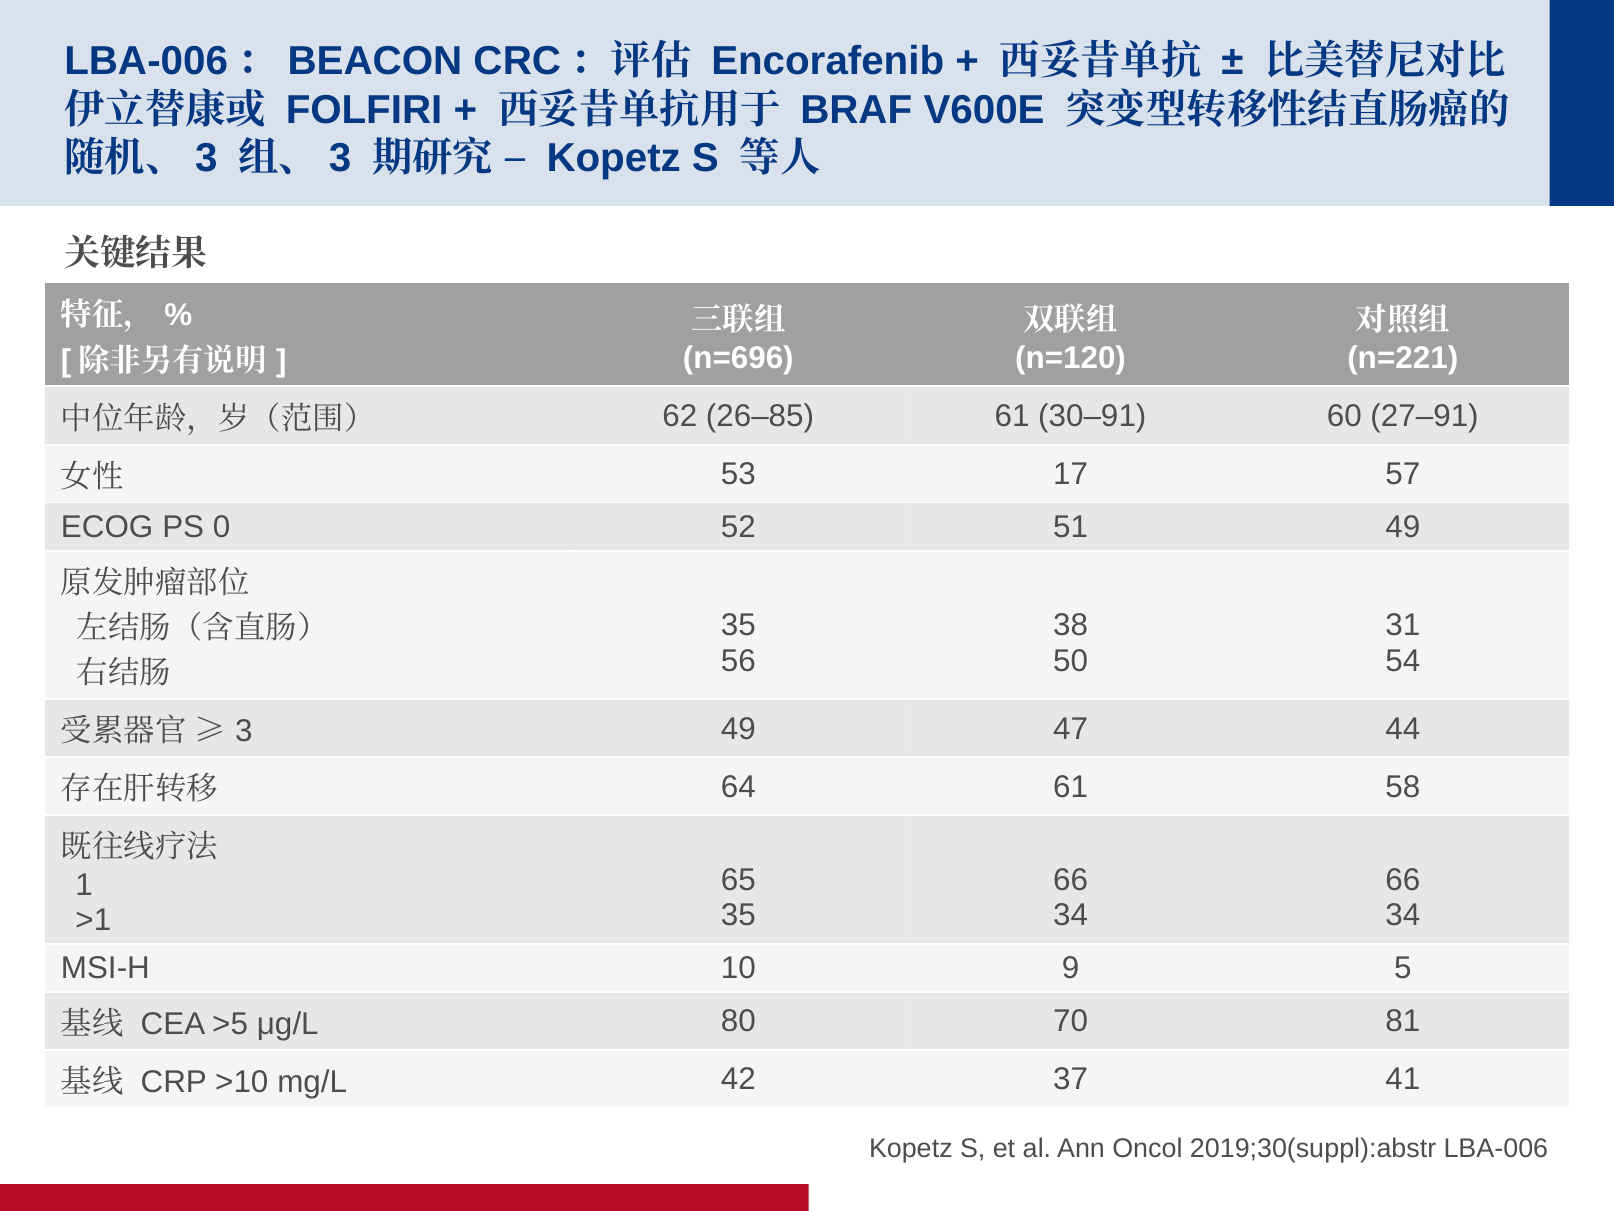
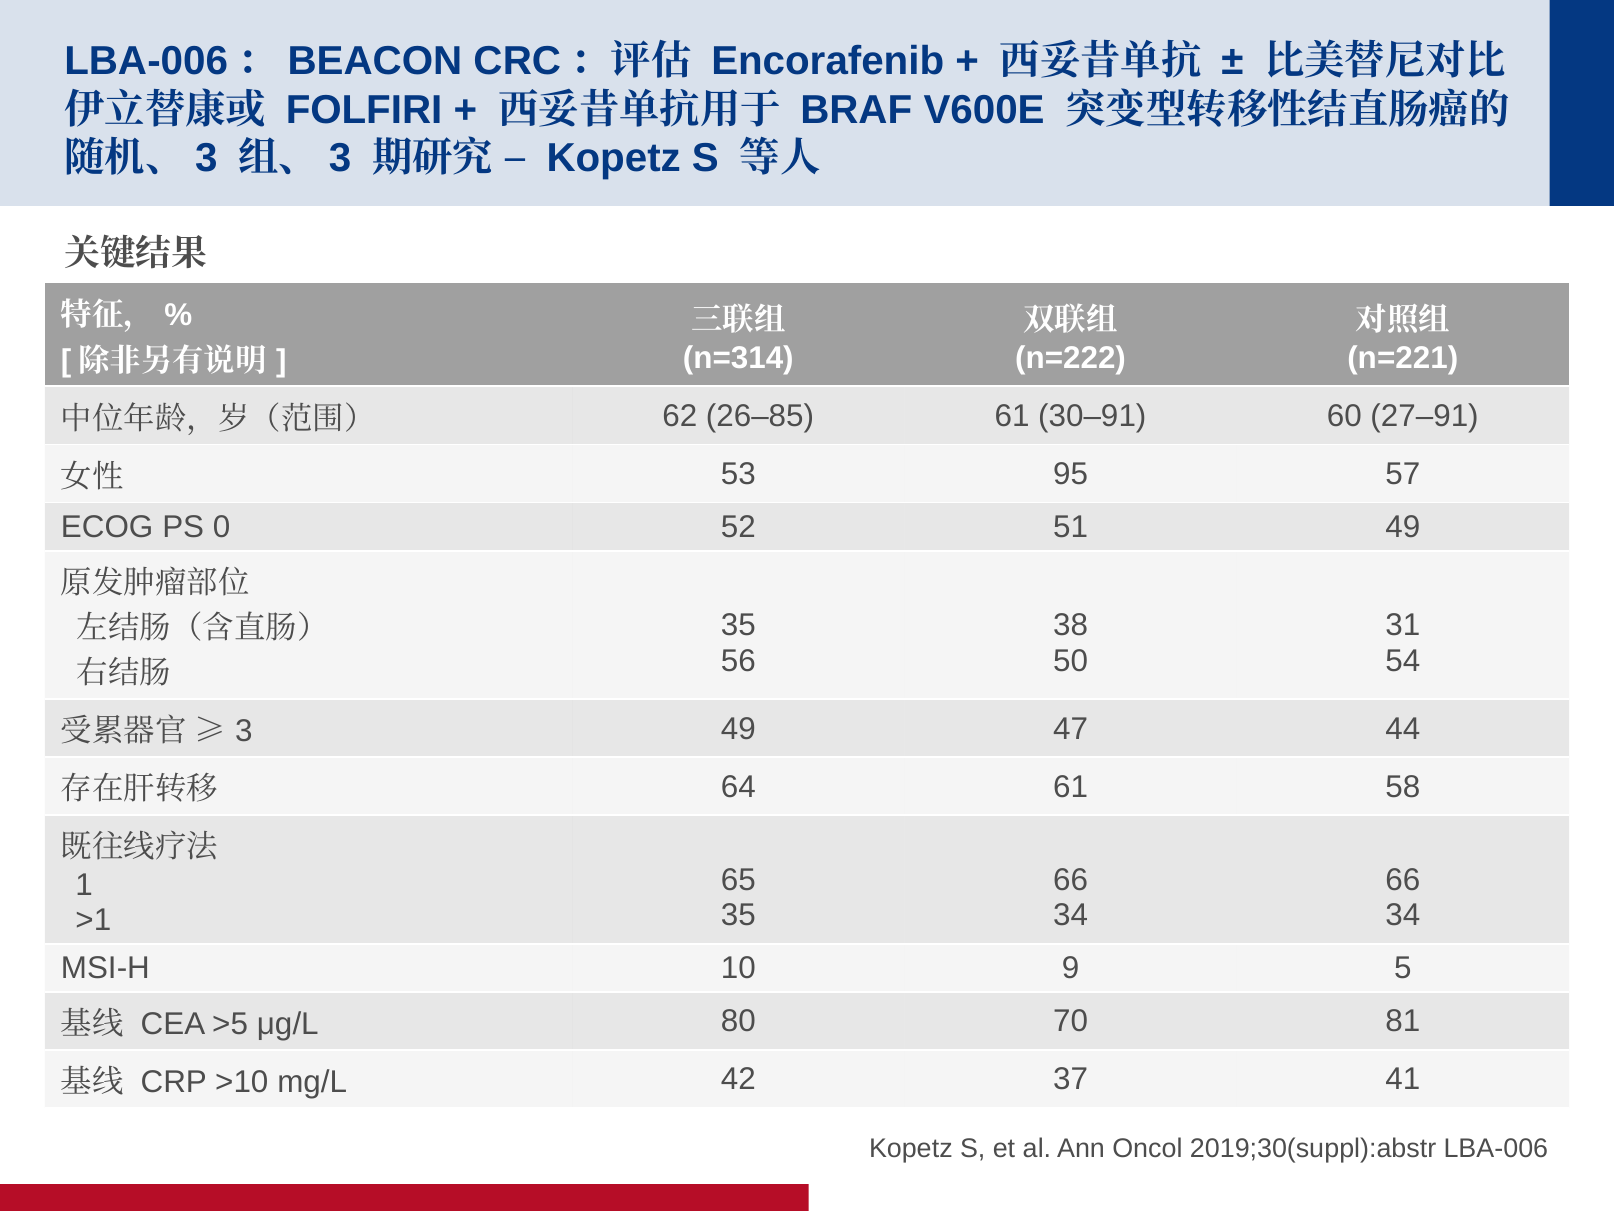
n=696: n=696 -> n=314
n=120: n=120 -> n=222
17: 17 -> 95
